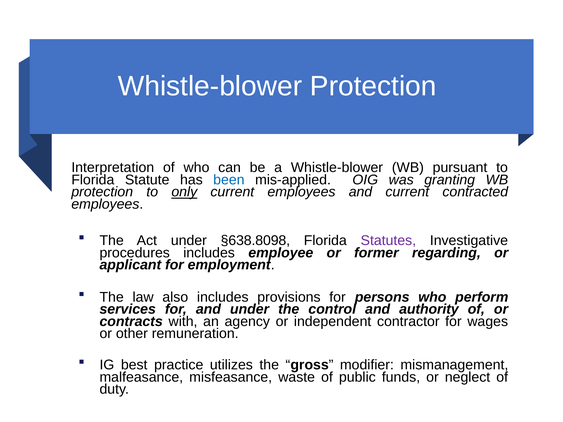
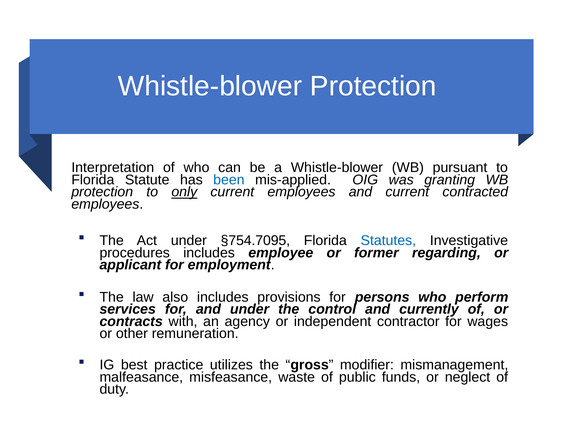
§638.8098: §638.8098 -> §754.7095
Statutes colour: purple -> blue
authority: authority -> currently
